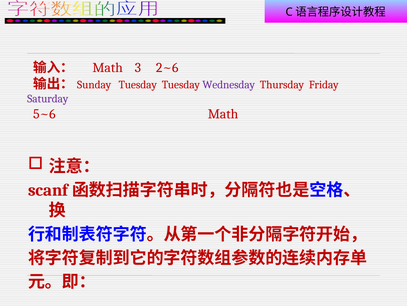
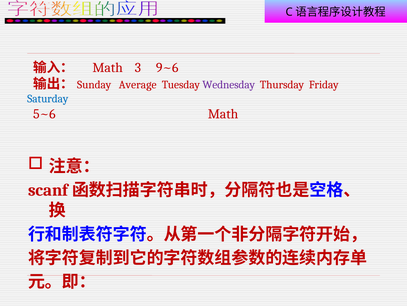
2~6: 2~6 -> 9~6
Tuesday at (138, 85): Tuesday -> Average
Saturday colour: purple -> blue
